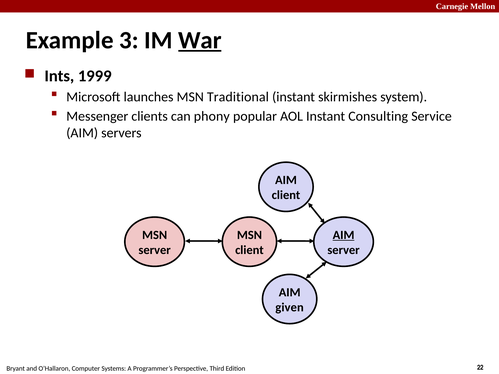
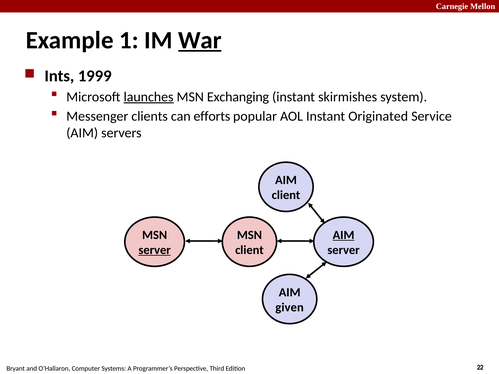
3: 3 -> 1
launches underline: none -> present
Traditional: Traditional -> Exchanging
phony: phony -> efforts
Consulting: Consulting -> Originated
server at (155, 250) underline: none -> present
